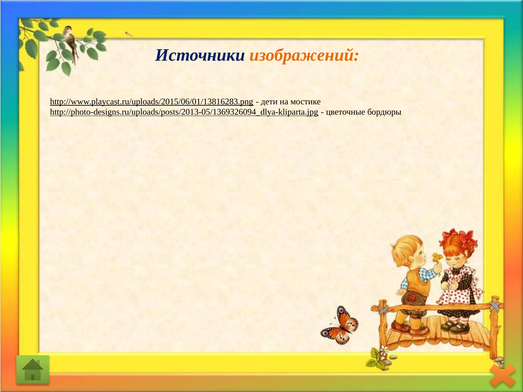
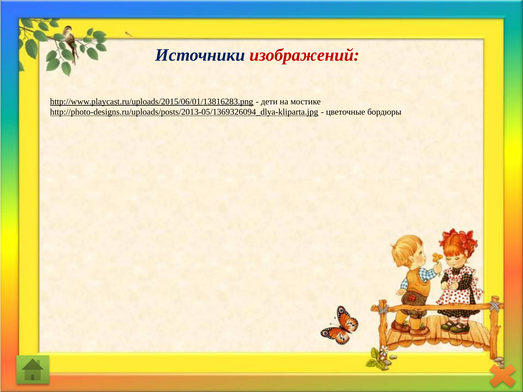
изображений colour: orange -> red
